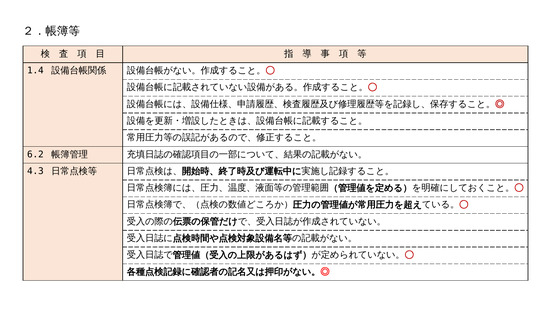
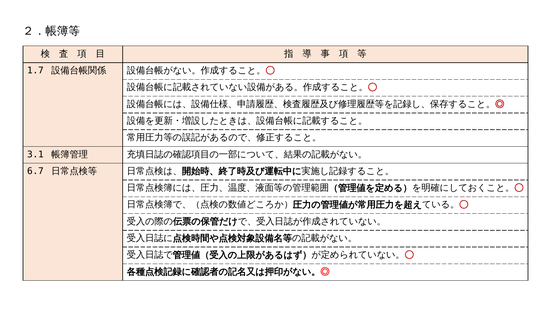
1.4: 1.4 -> 1.7
6.2: 6.2 -> 3.1
4.3: 4.3 -> 6.7
